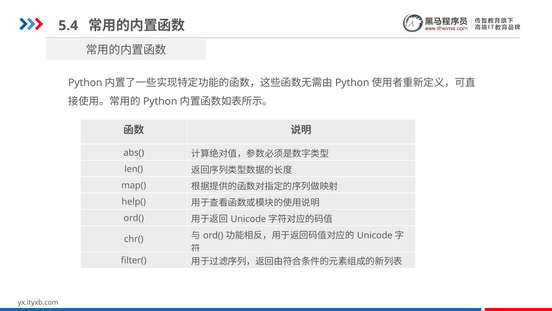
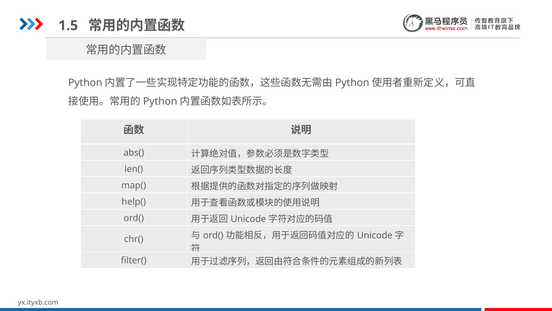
5.4: 5.4 -> 1.5
